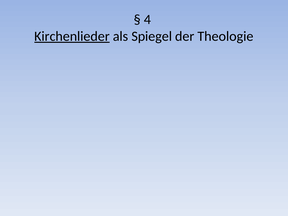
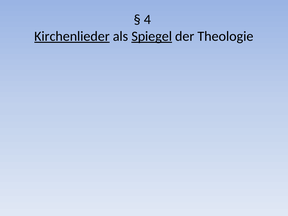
Spiegel underline: none -> present
